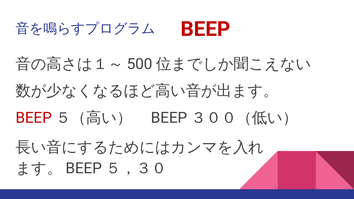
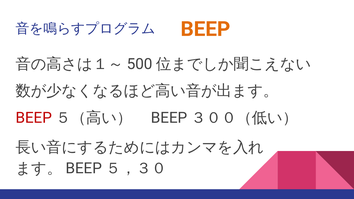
BEEP at (205, 29) colour: red -> orange
